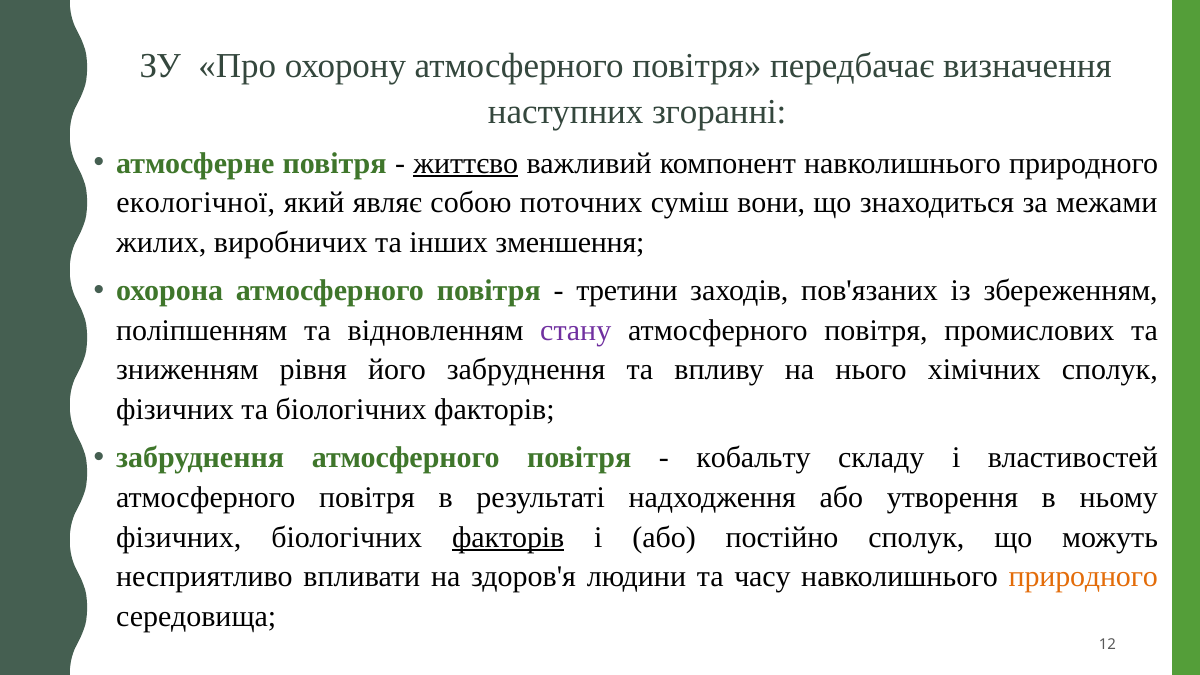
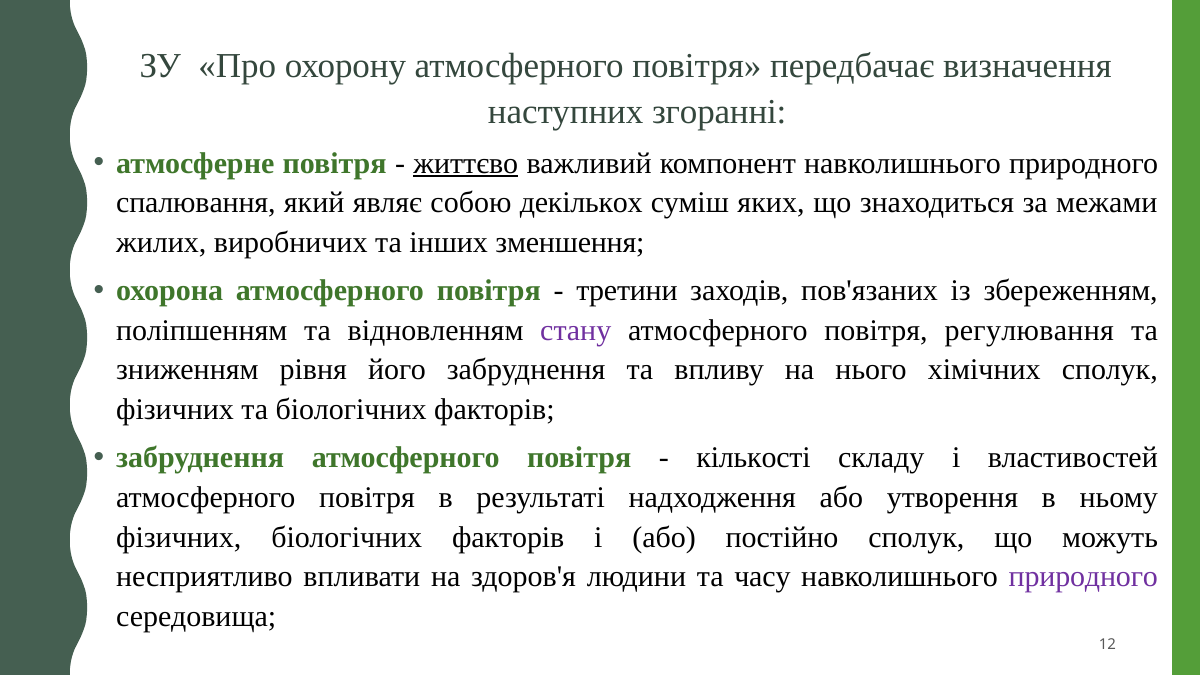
екологічної: екологічної -> спалювання
поточних: поточних -> декількоx
вони: вони -> якиx
промислових: промислових -> регулювання
кобальту: кобальту -> кількості
факторів at (508, 537) underline: present -> none
природного at (1083, 577) colour: orange -> purple
